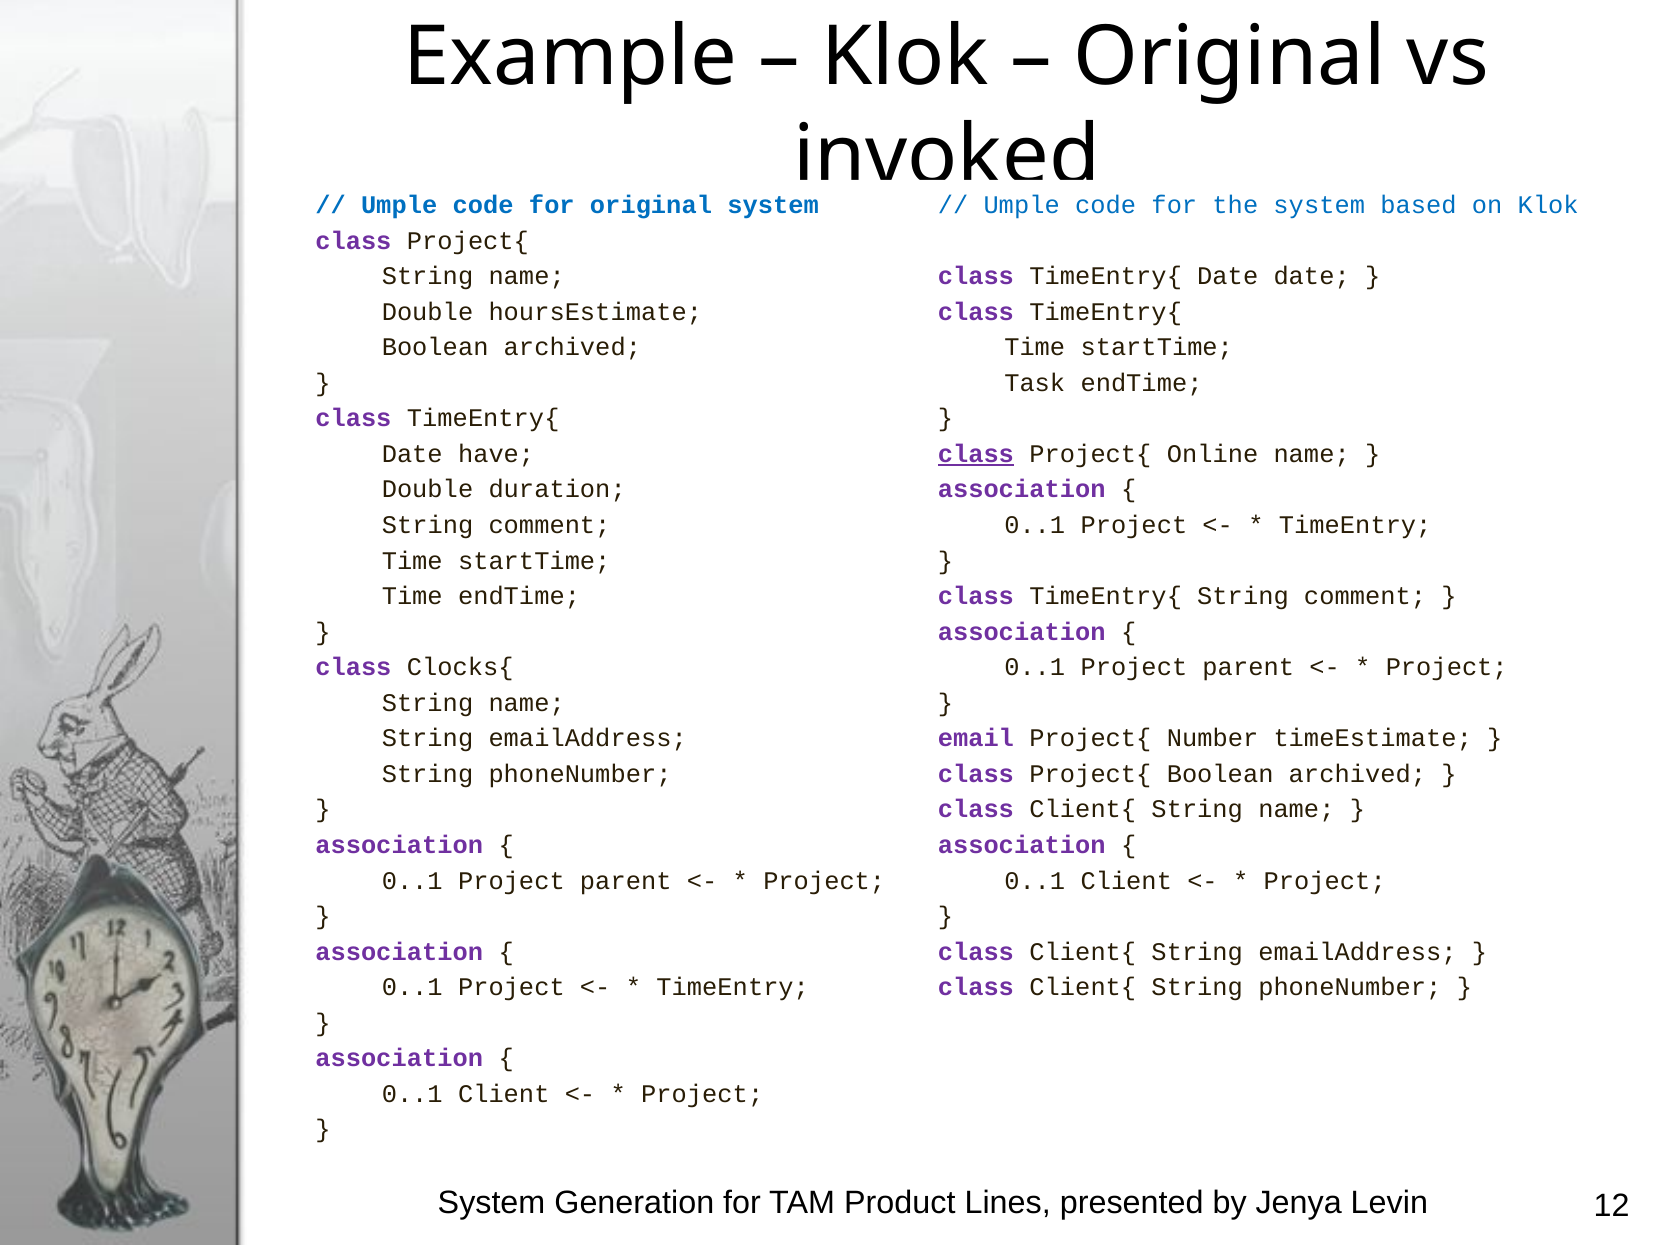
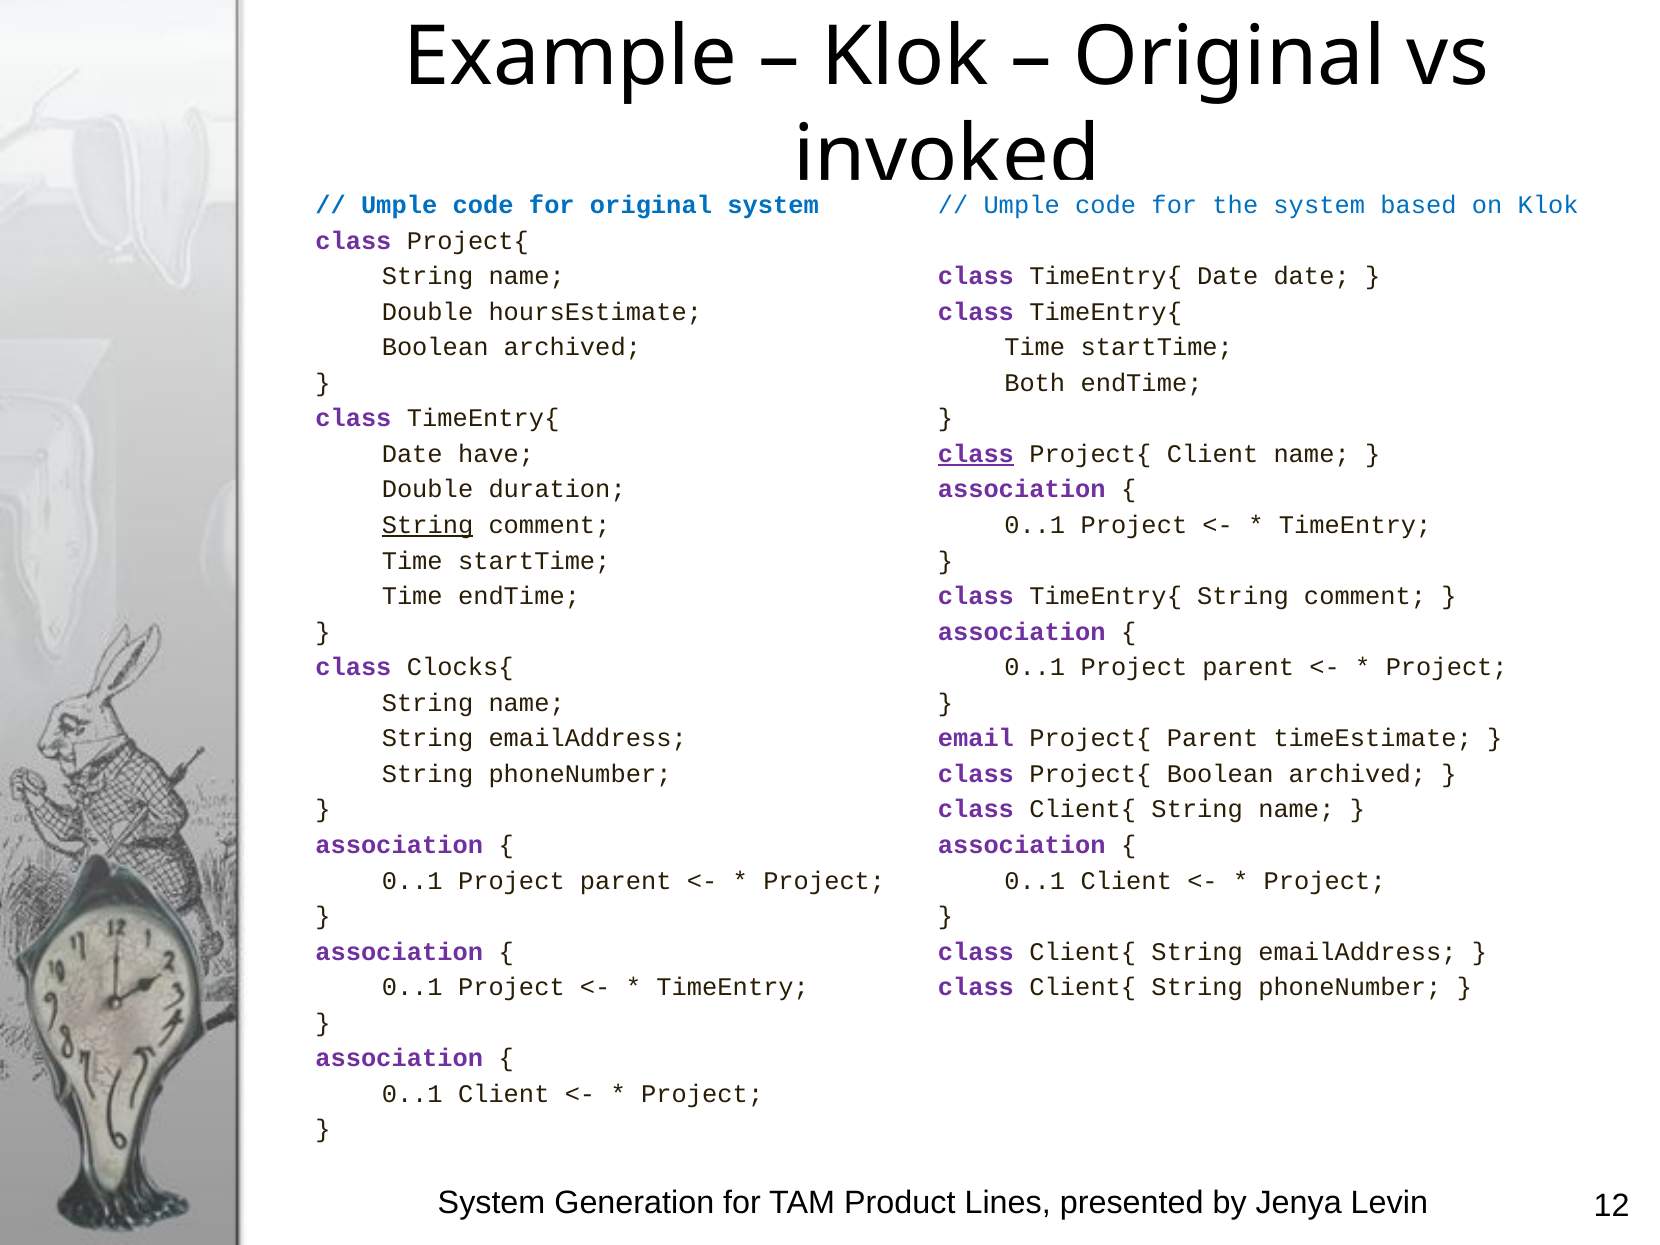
Task: Task -> Both
Project{ Online: Online -> Client
String at (428, 525) underline: none -> present
Project{ Number: Number -> Parent
